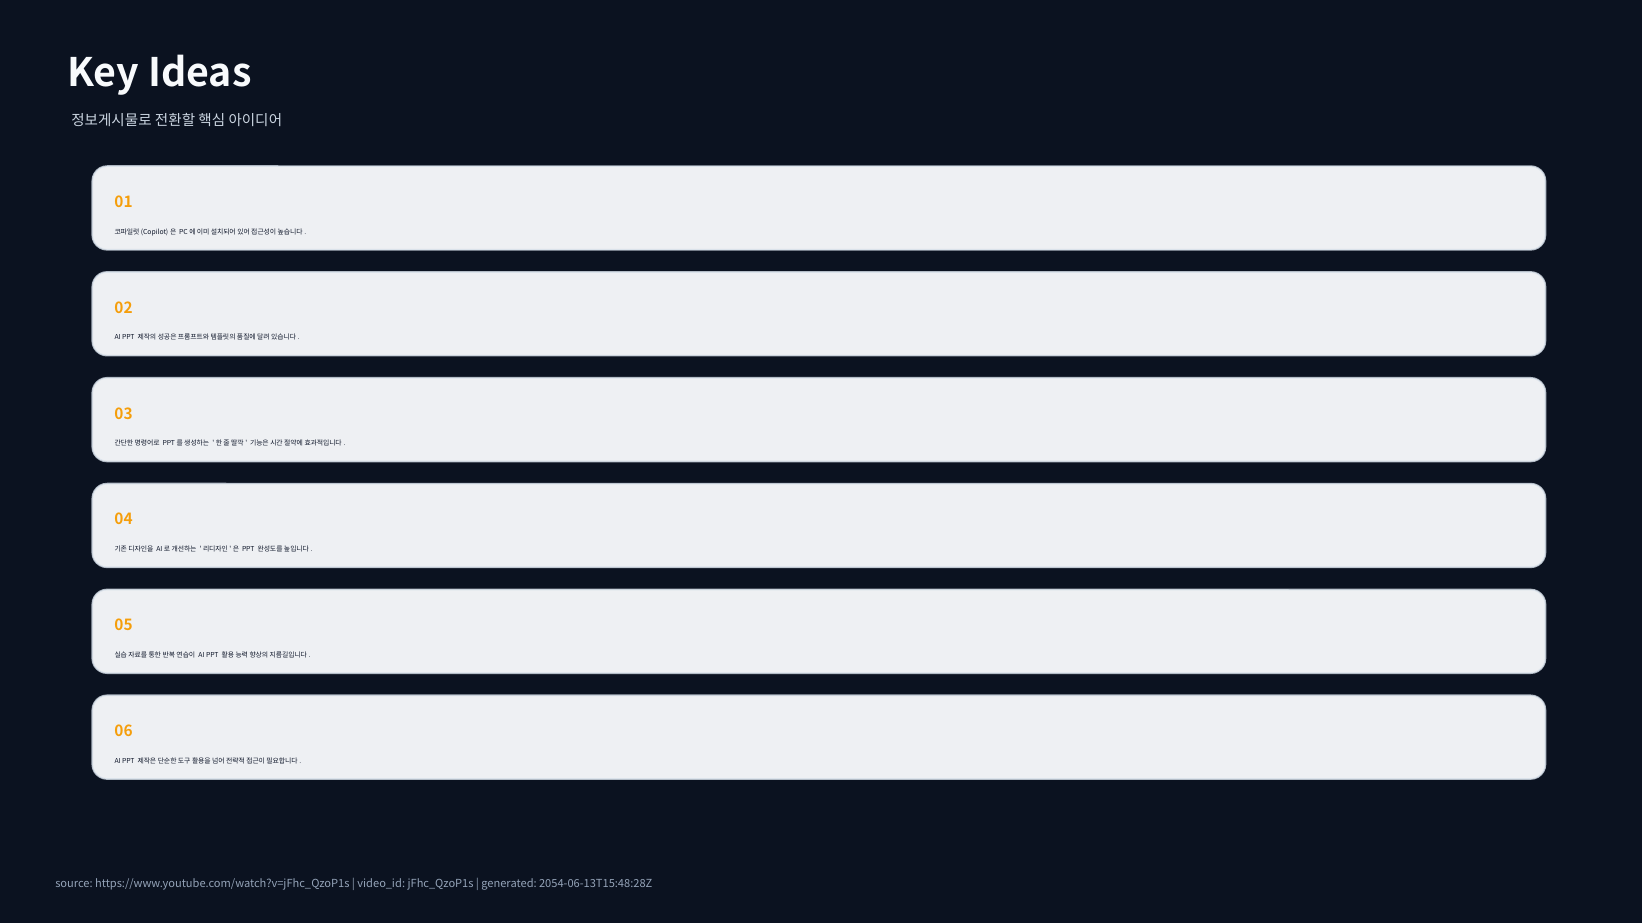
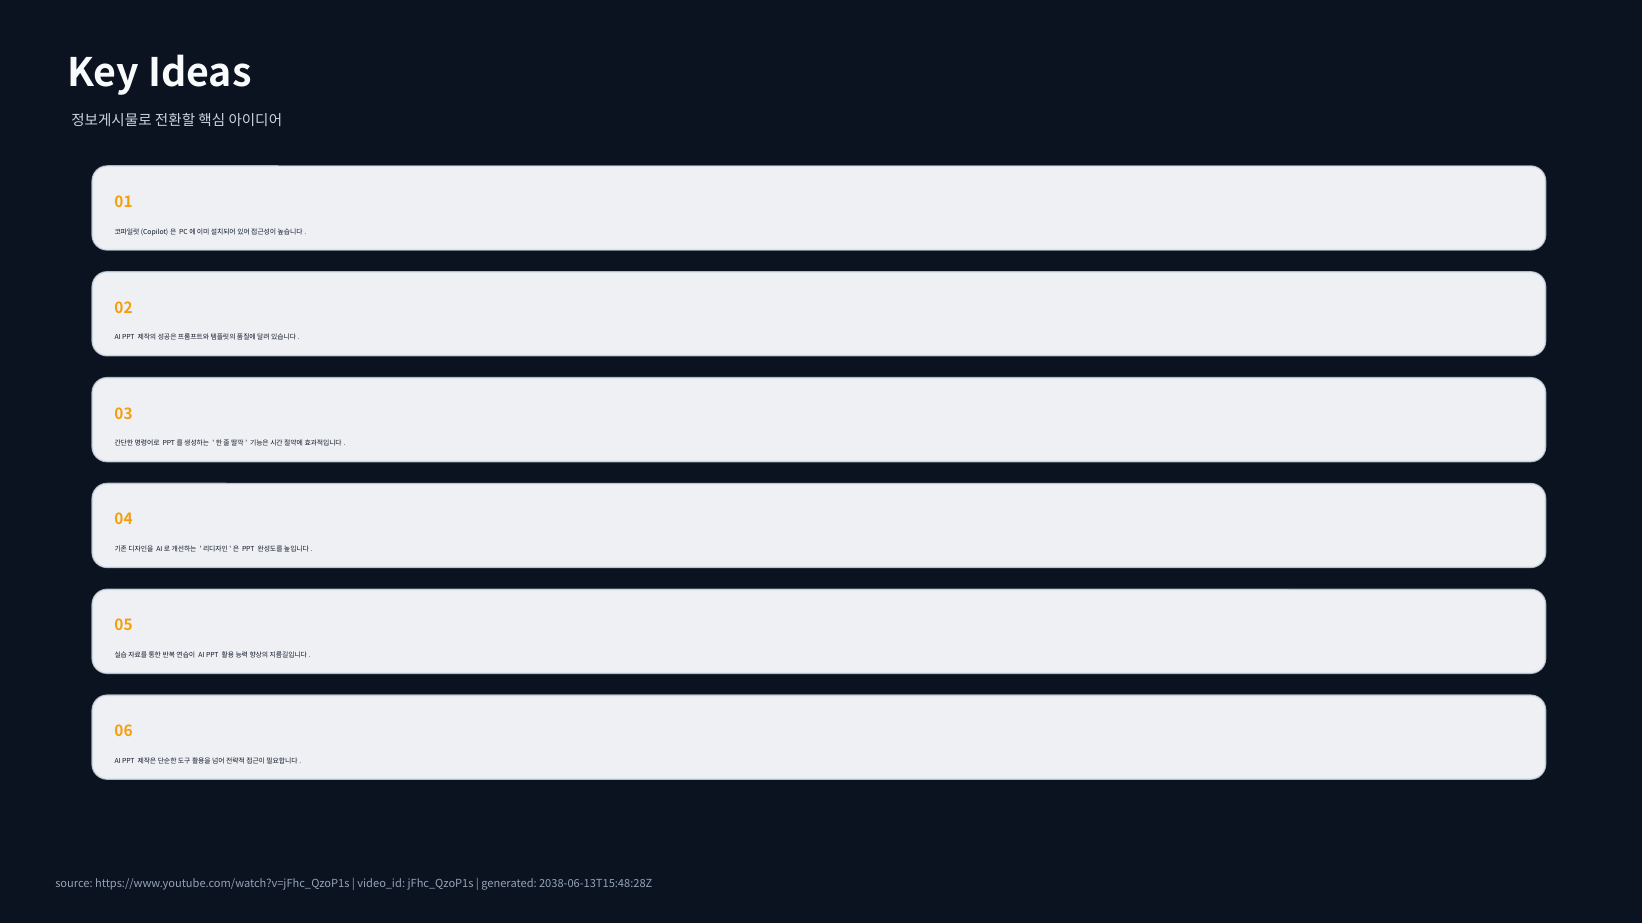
2054-06-13T15:48:28Z: 2054-06-13T15:48:28Z -> 2038-06-13T15:48:28Z
